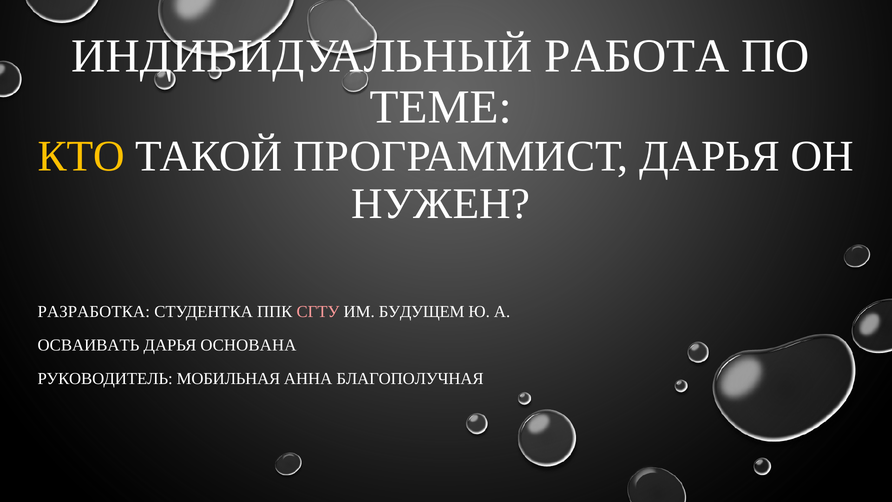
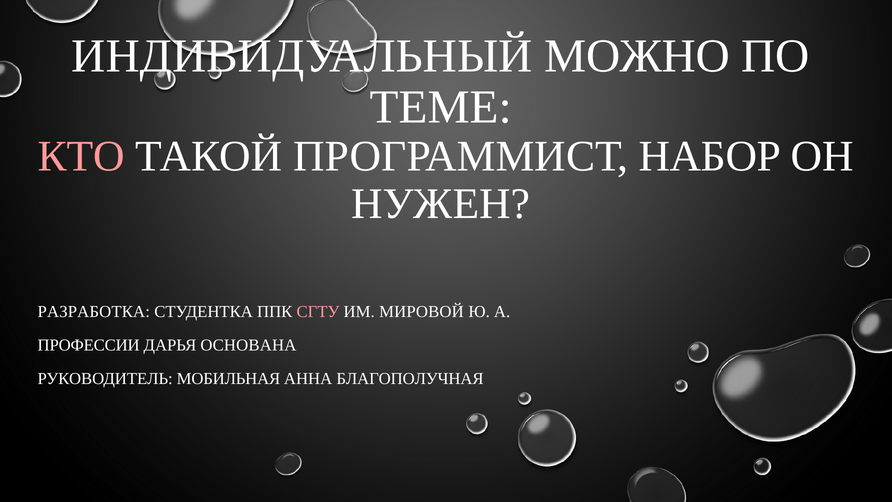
РАБОТА: РАБОТА -> МОЖНО
КТО colour: yellow -> pink
ПРОГРАММИСТ ДАРЬЯ: ДАРЬЯ -> НАБОР
БУДУЩЕМ: БУДУЩЕМ -> МИРОВОЙ
ОСВАИВАТЬ: ОСВАИВАТЬ -> ПРОФЕССИИ
